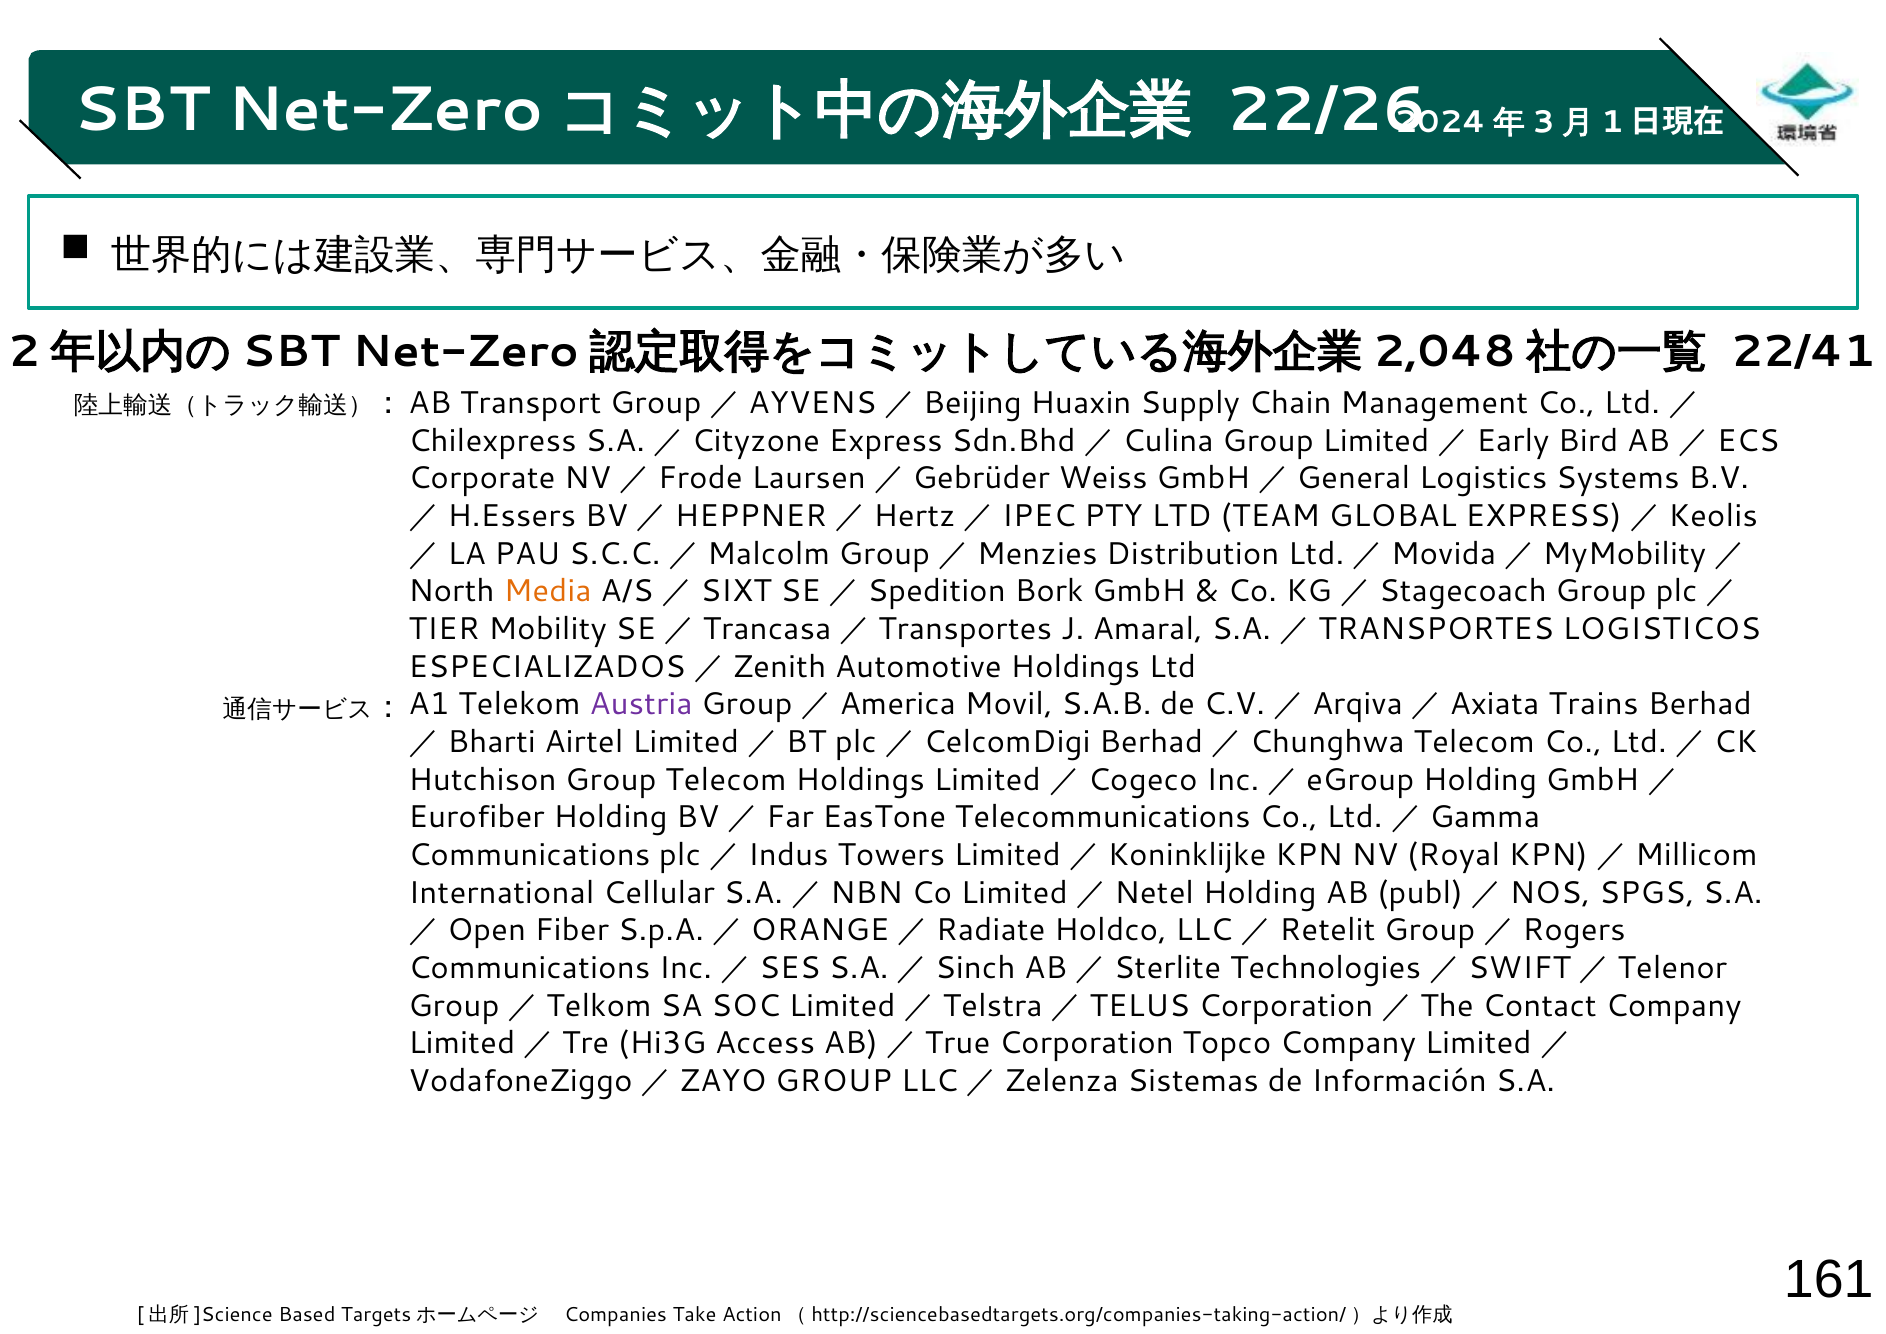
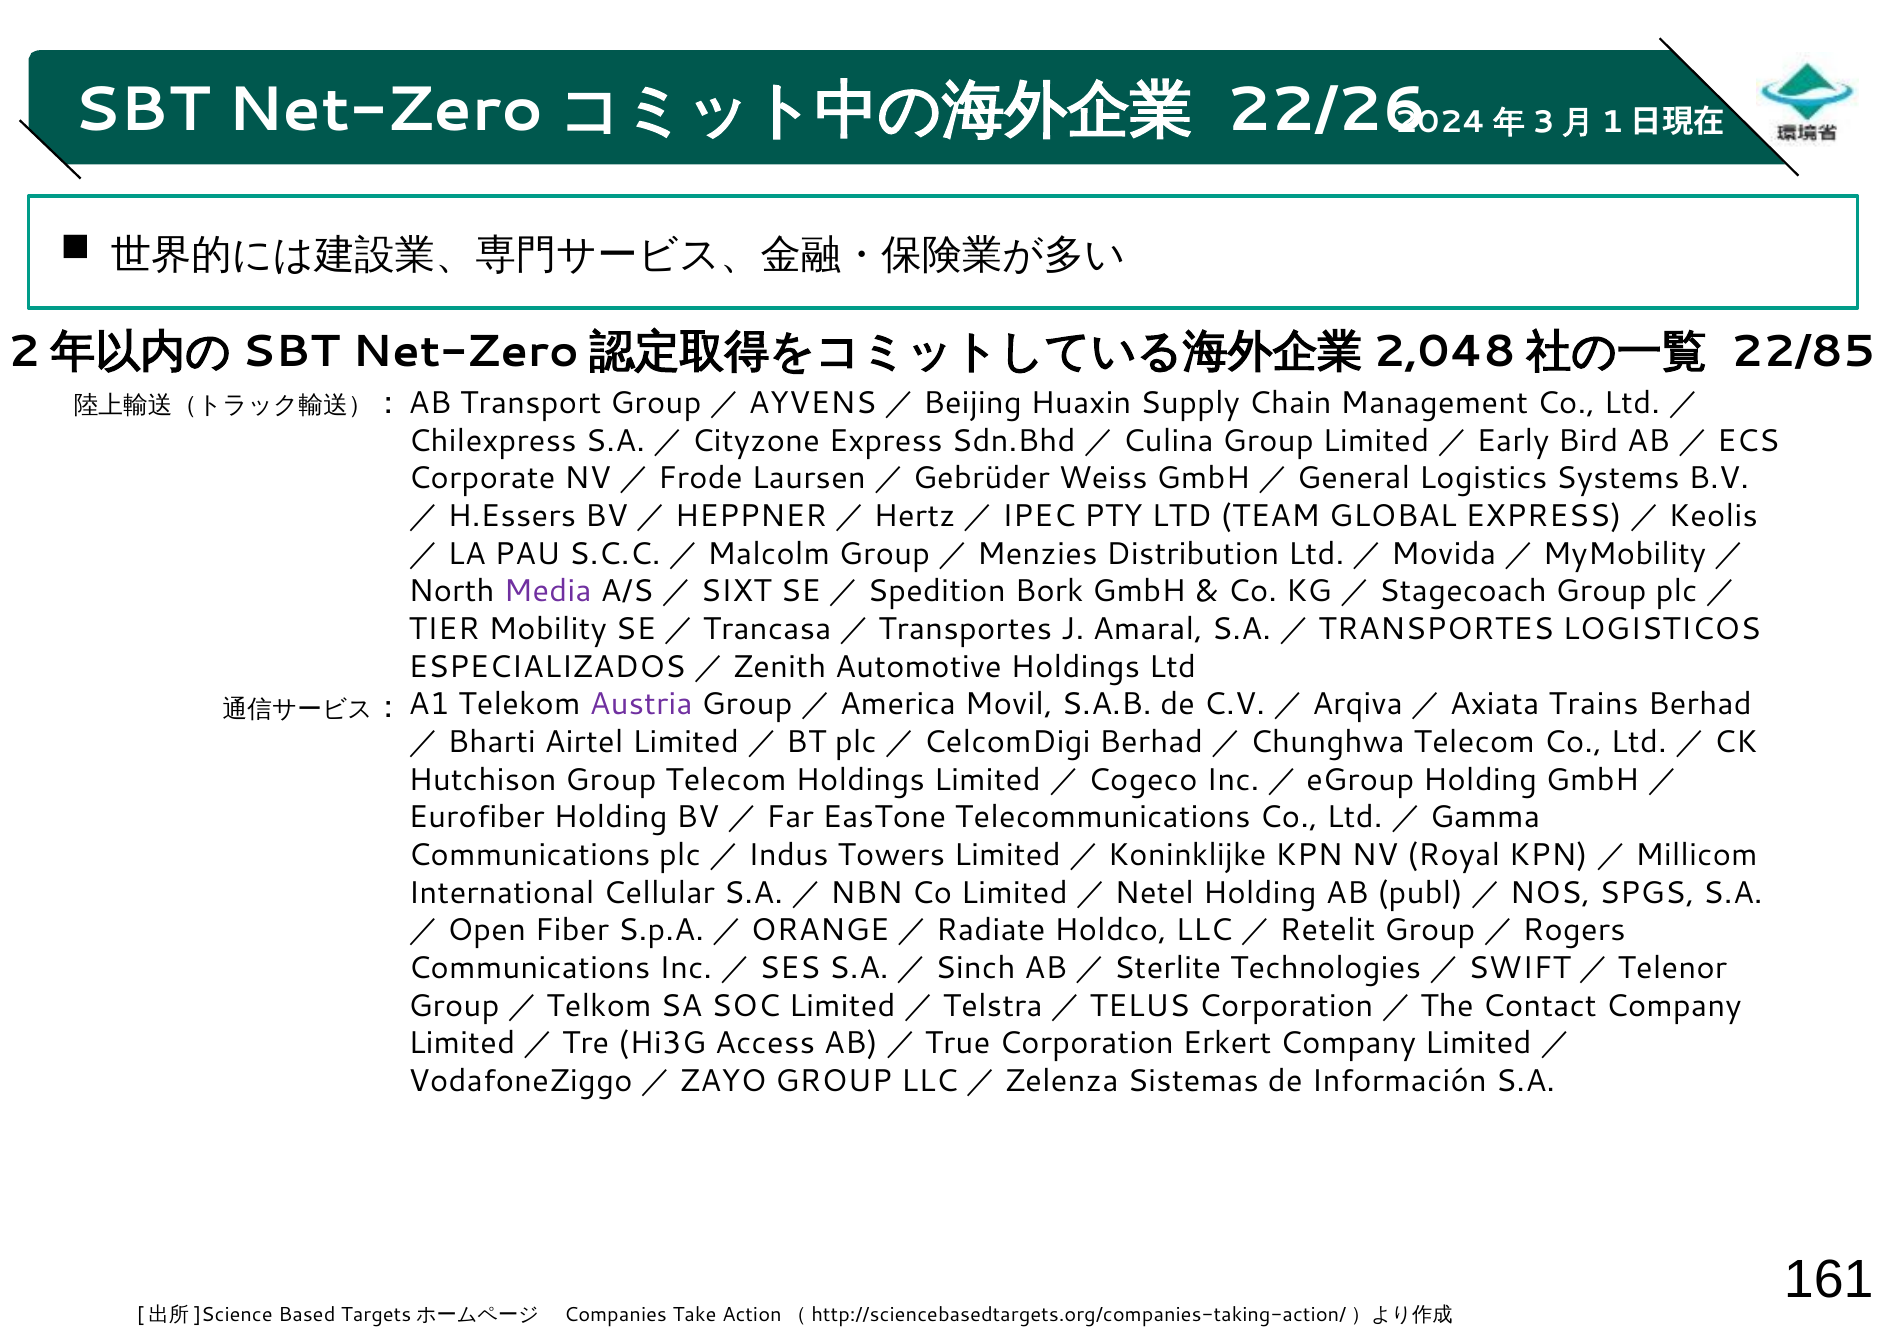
22/41: 22/41 -> 22/85
Media colour: orange -> purple
Topco: Topco -> Erkert
